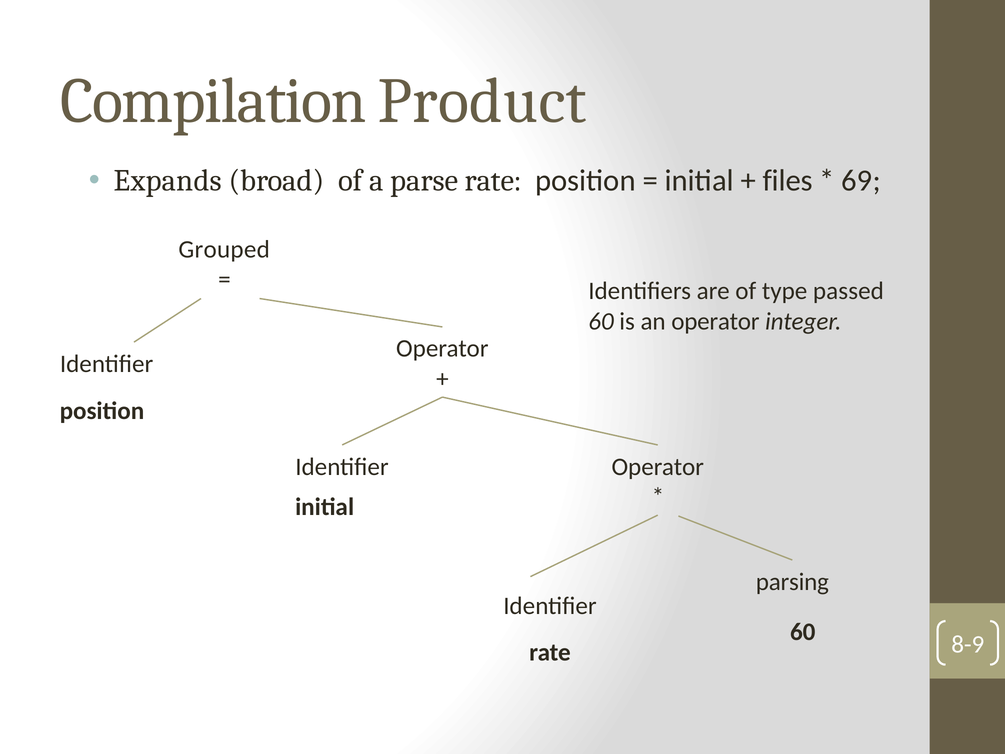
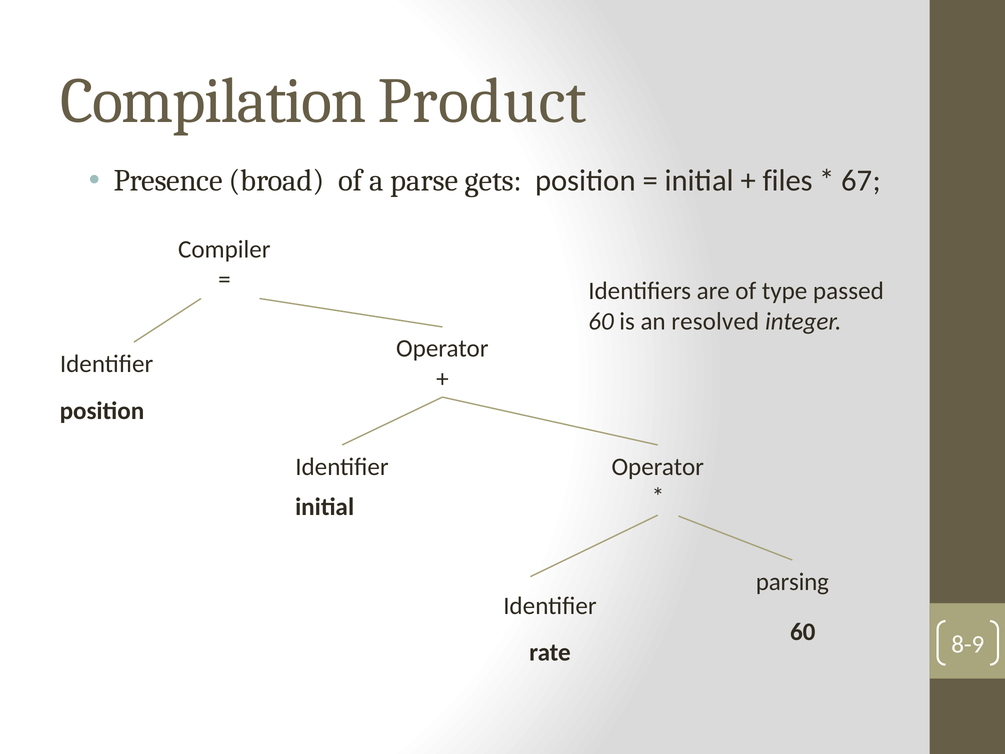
Expands: Expands -> Presence
parse rate: rate -> gets
69: 69 -> 67
Grouped: Grouped -> Compiler
an operator: operator -> resolved
